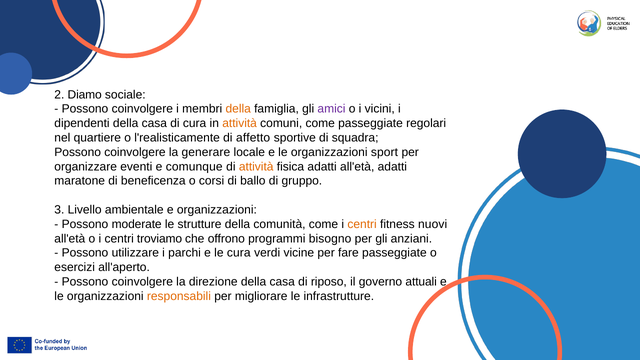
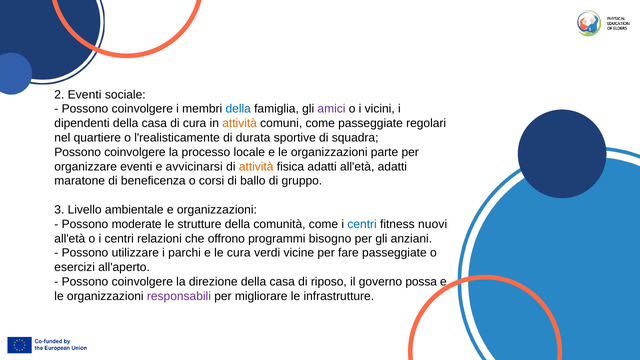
2 Diamo: Diamo -> Eventi
della at (238, 109) colour: orange -> blue
affetto: affetto -> durata
generare: generare -> processo
sport: sport -> parte
comunque: comunque -> avvicinarsi
centri at (362, 224) colour: orange -> blue
troviamo: troviamo -> relazioni
attuali: attuali -> possa
responsabili colour: orange -> purple
